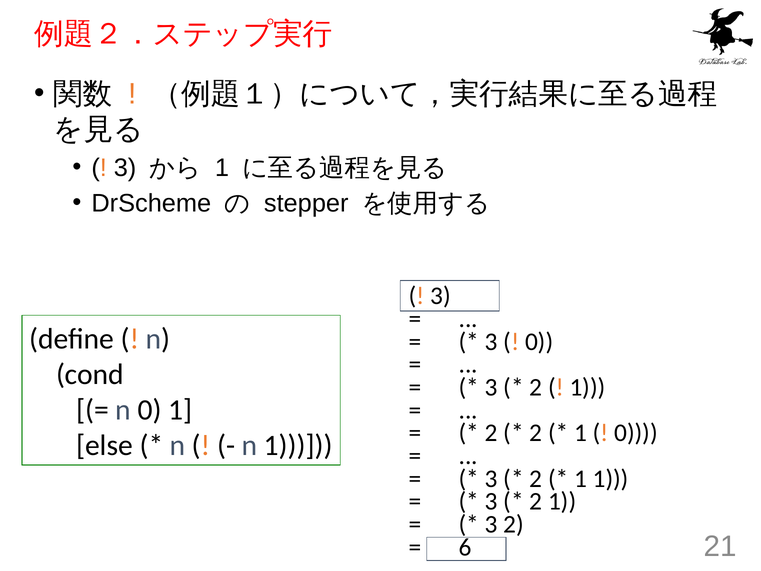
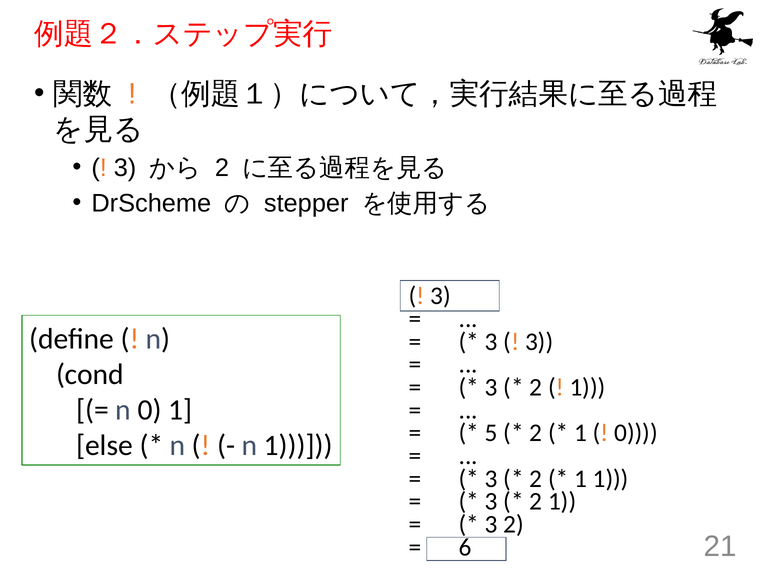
1 at (222, 168): 1 -> 2
0 at (539, 341): 0 -> 3
2 at (491, 433): 2 -> 5
